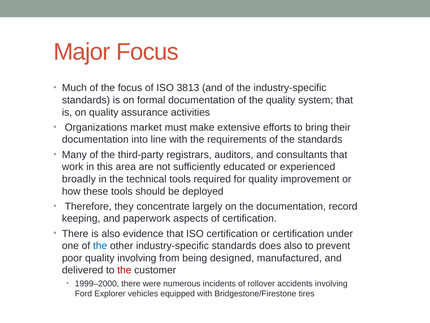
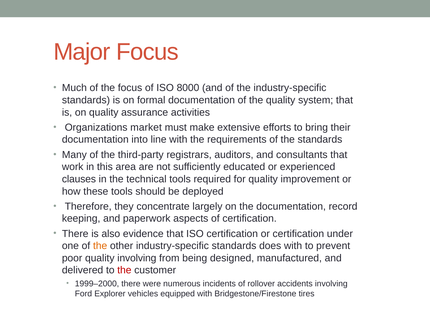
3813: 3813 -> 8000
broadly: broadly -> clauses
the at (100, 246) colour: blue -> orange
does also: also -> with
